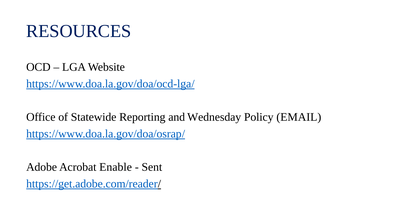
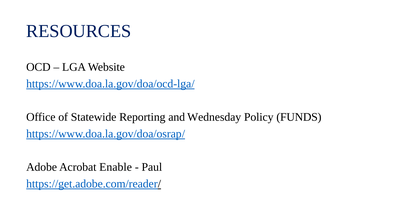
EMAIL: EMAIL -> FUNDS
Sent: Sent -> Paul
